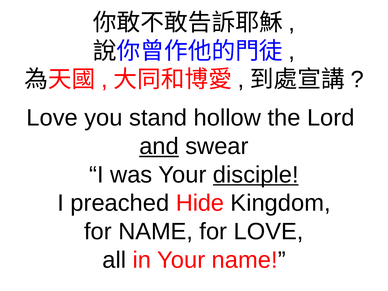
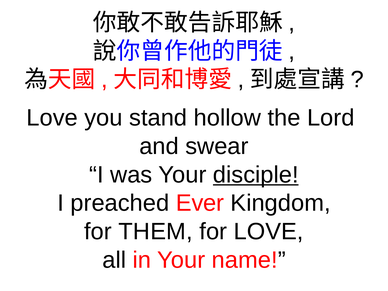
and underline: present -> none
Hide: Hide -> Ever
for NAME: NAME -> THEM
